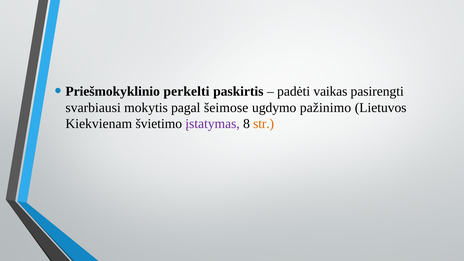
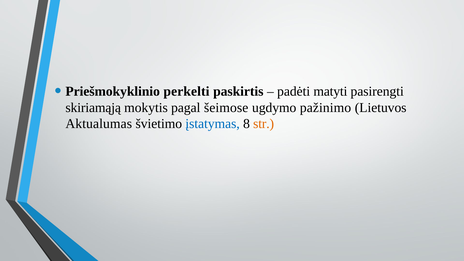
vaikas: vaikas -> matyti
svarbiausi: svarbiausi -> skiriamąją
Kiekvienam: Kiekvienam -> Aktualumas
įstatymas colour: purple -> blue
